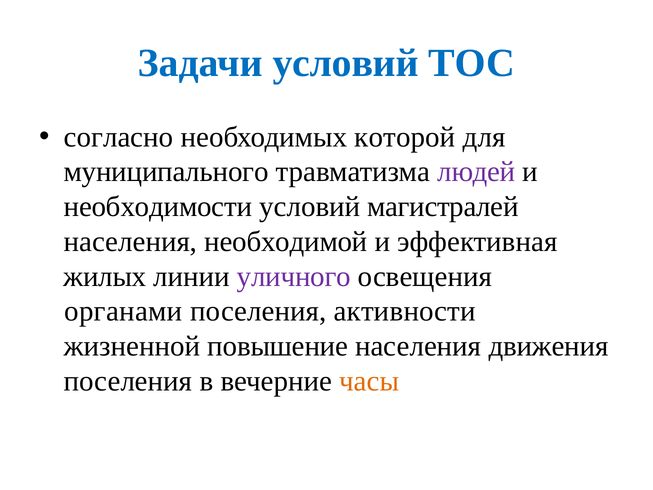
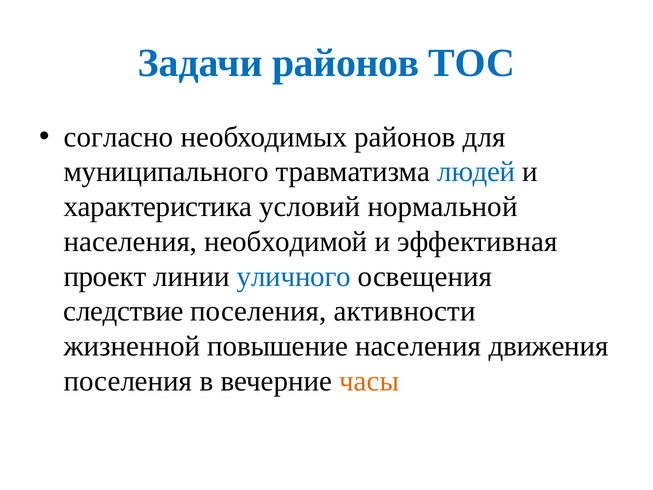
Задачи условий: условий -> районов
необходимых которой: которой -> районов
людей colour: purple -> blue
необходимости: необходимости -> характеристика
магистралей: магистралей -> нормальной
жилых: жилых -> проект
уличного colour: purple -> blue
органами: органами -> следствие
